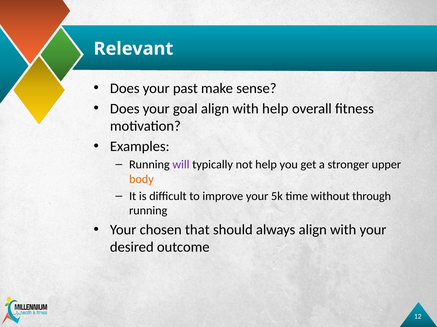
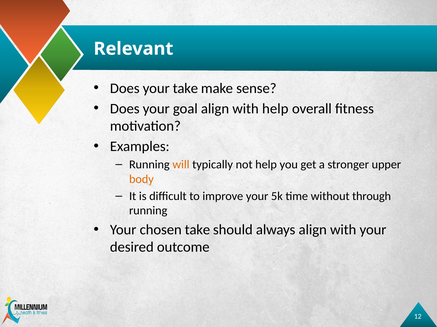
your past: past -> take
will colour: purple -> orange
chosen that: that -> take
